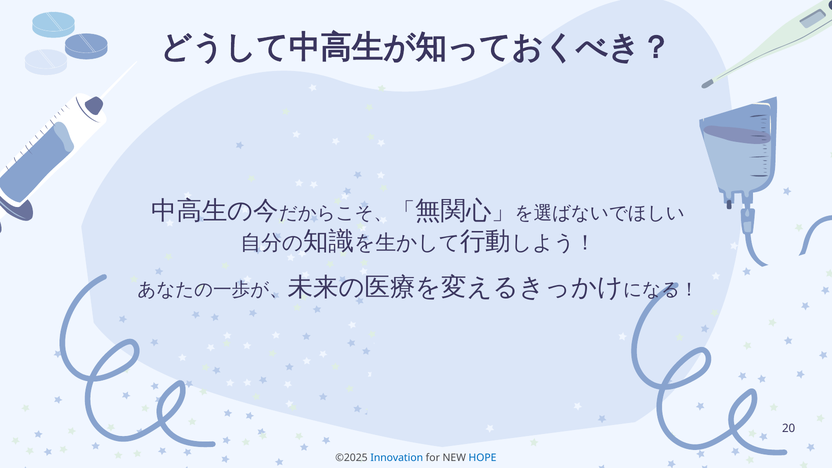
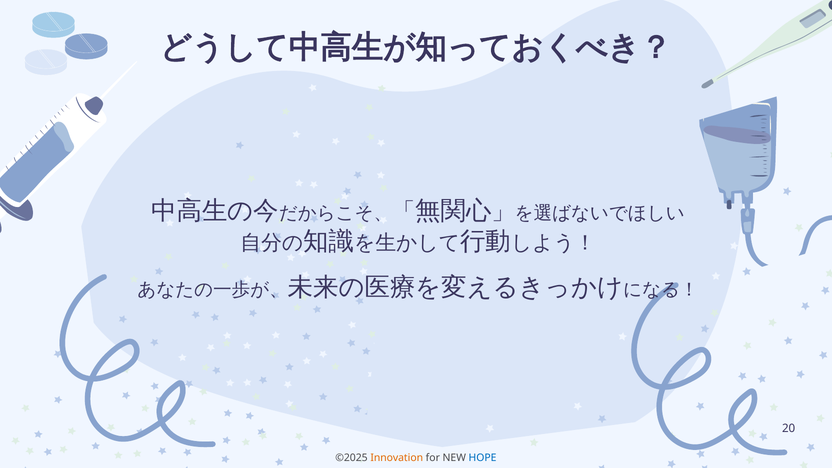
Innovation colour: blue -> orange
